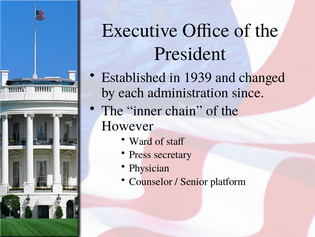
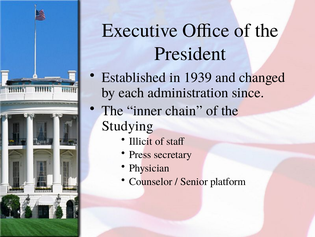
However: However -> Studying
Ward: Ward -> Illicit
